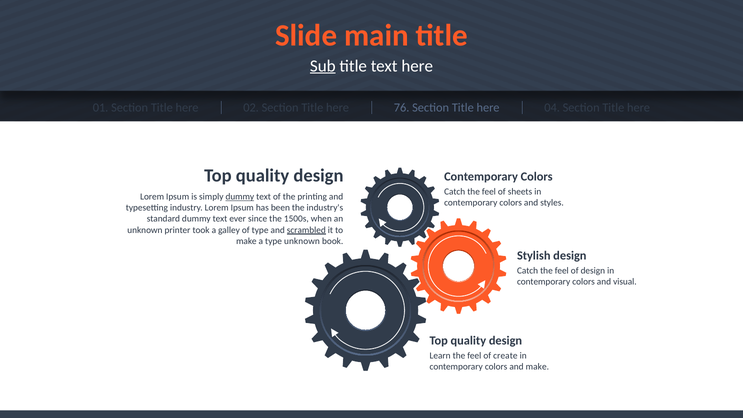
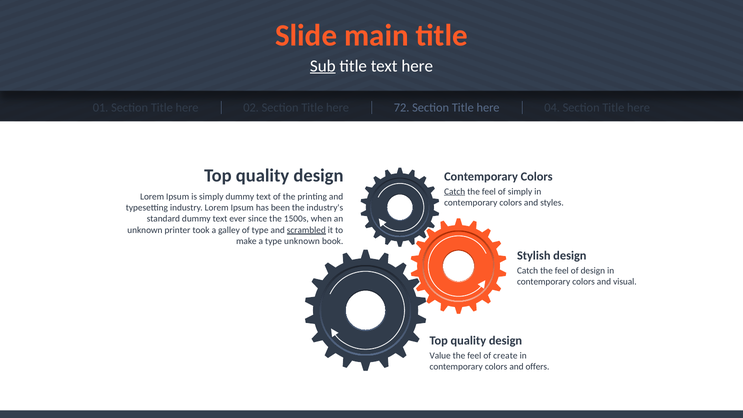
76: 76 -> 72
Catch at (455, 191) underline: none -> present
of sheets: sheets -> simply
dummy at (240, 197) underline: present -> none
Learn: Learn -> Value
and make: make -> offers
